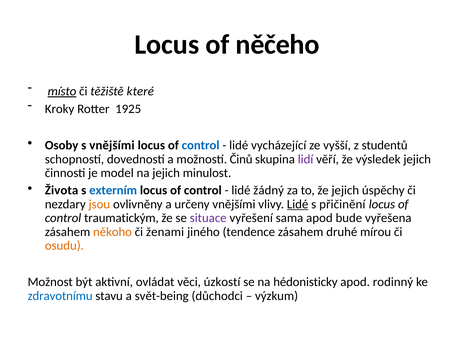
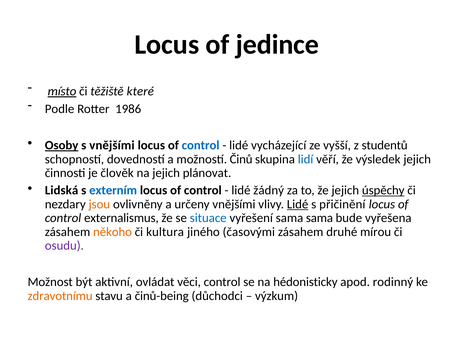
něčeho: něčeho -> jedince
Kroky: Kroky -> Podle
1925: 1925 -> 1986
Osoby underline: none -> present
lidí colour: purple -> blue
model: model -> člověk
minulost: minulost -> plánovat
Života: Života -> Lidská
úspěchy underline: none -> present
traumatickým: traumatickým -> externalismus
situace colour: purple -> blue
sama apod: apod -> sama
ženami: ženami -> kultura
tendence: tendence -> časovými
osudu colour: orange -> purple
věci úzkostí: úzkostí -> control
zdravotnímu colour: blue -> orange
svět-being: svět-being -> činů-being
